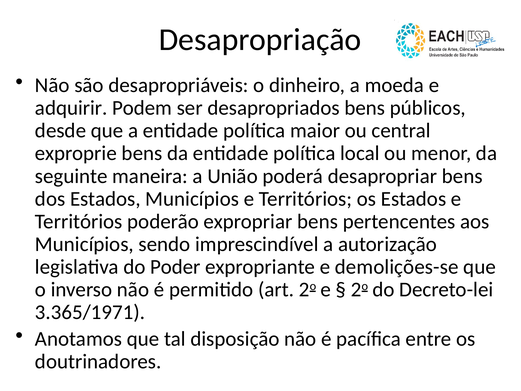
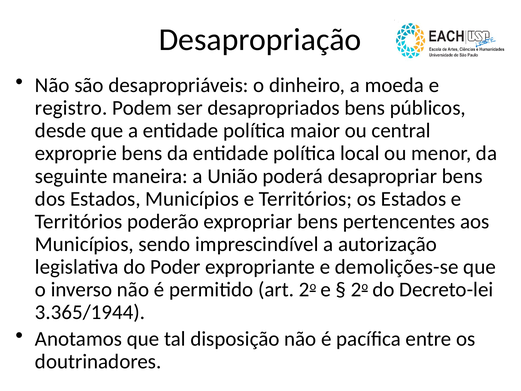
adquirir: adquirir -> registro
3.365/1971: 3.365/1971 -> 3.365/1944
